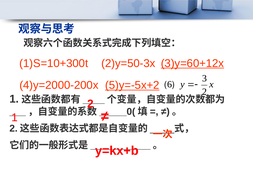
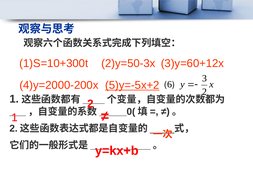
3)y=60+12x underline: present -> none
